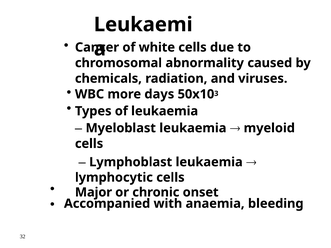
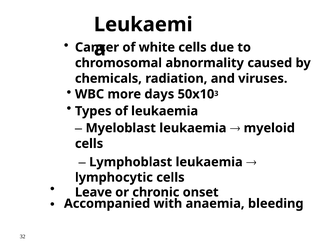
Major: Major -> Leave
